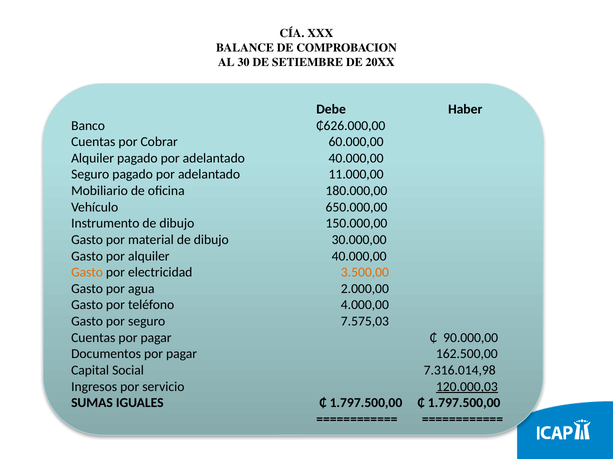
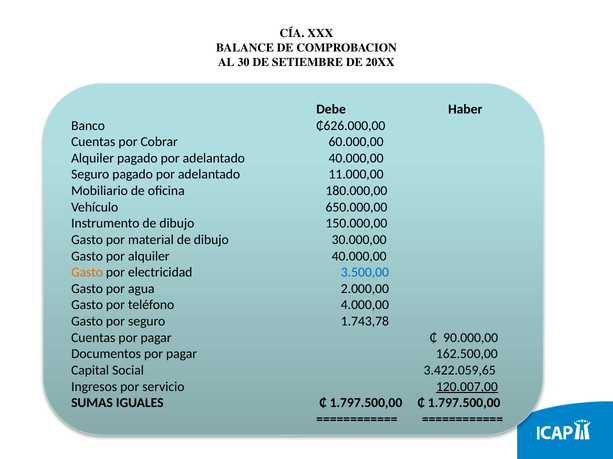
3.500,00 colour: orange -> blue
7.575,03: 7.575,03 -> 1.743,78
7.316.014,98: 7.316.014,98 -> 3.422.059,65
120.000,03: 120.000,03 -> 120.007,00
